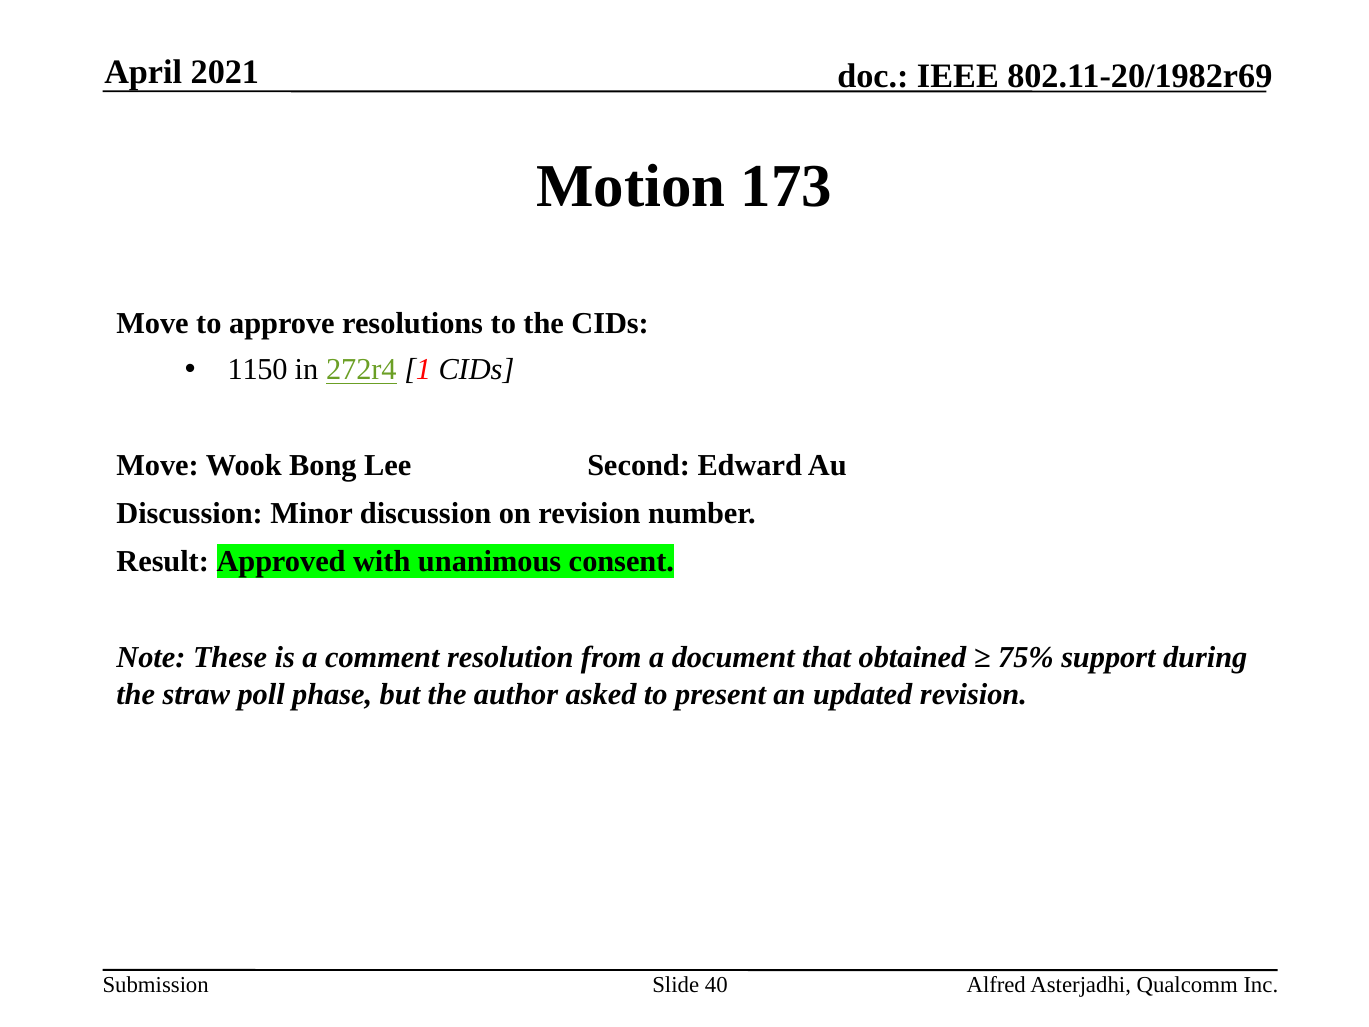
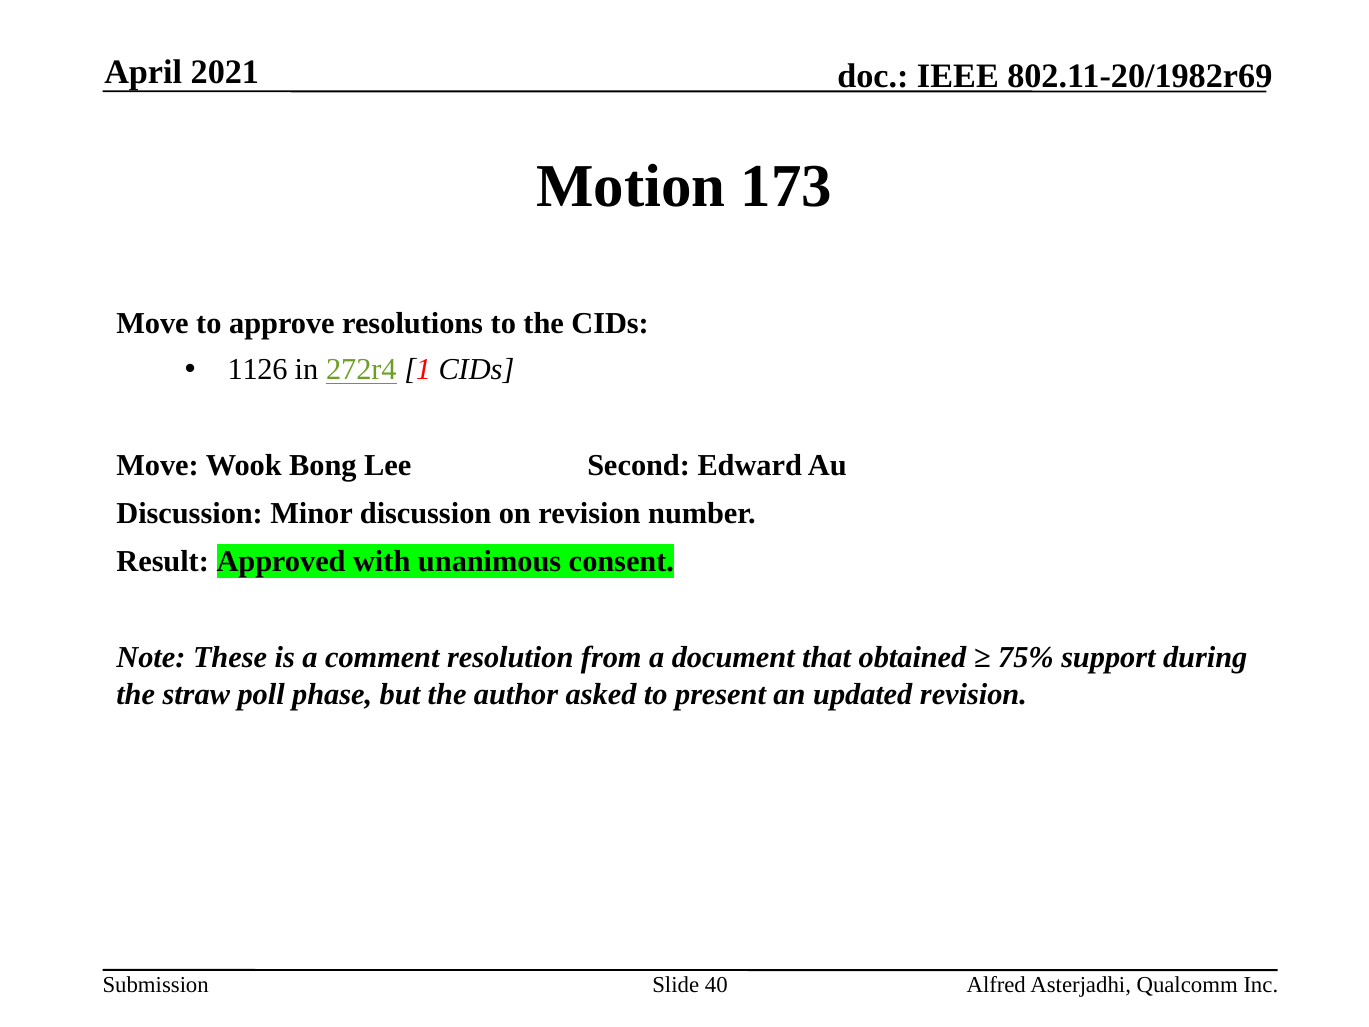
1150: 1150 -> 1126
